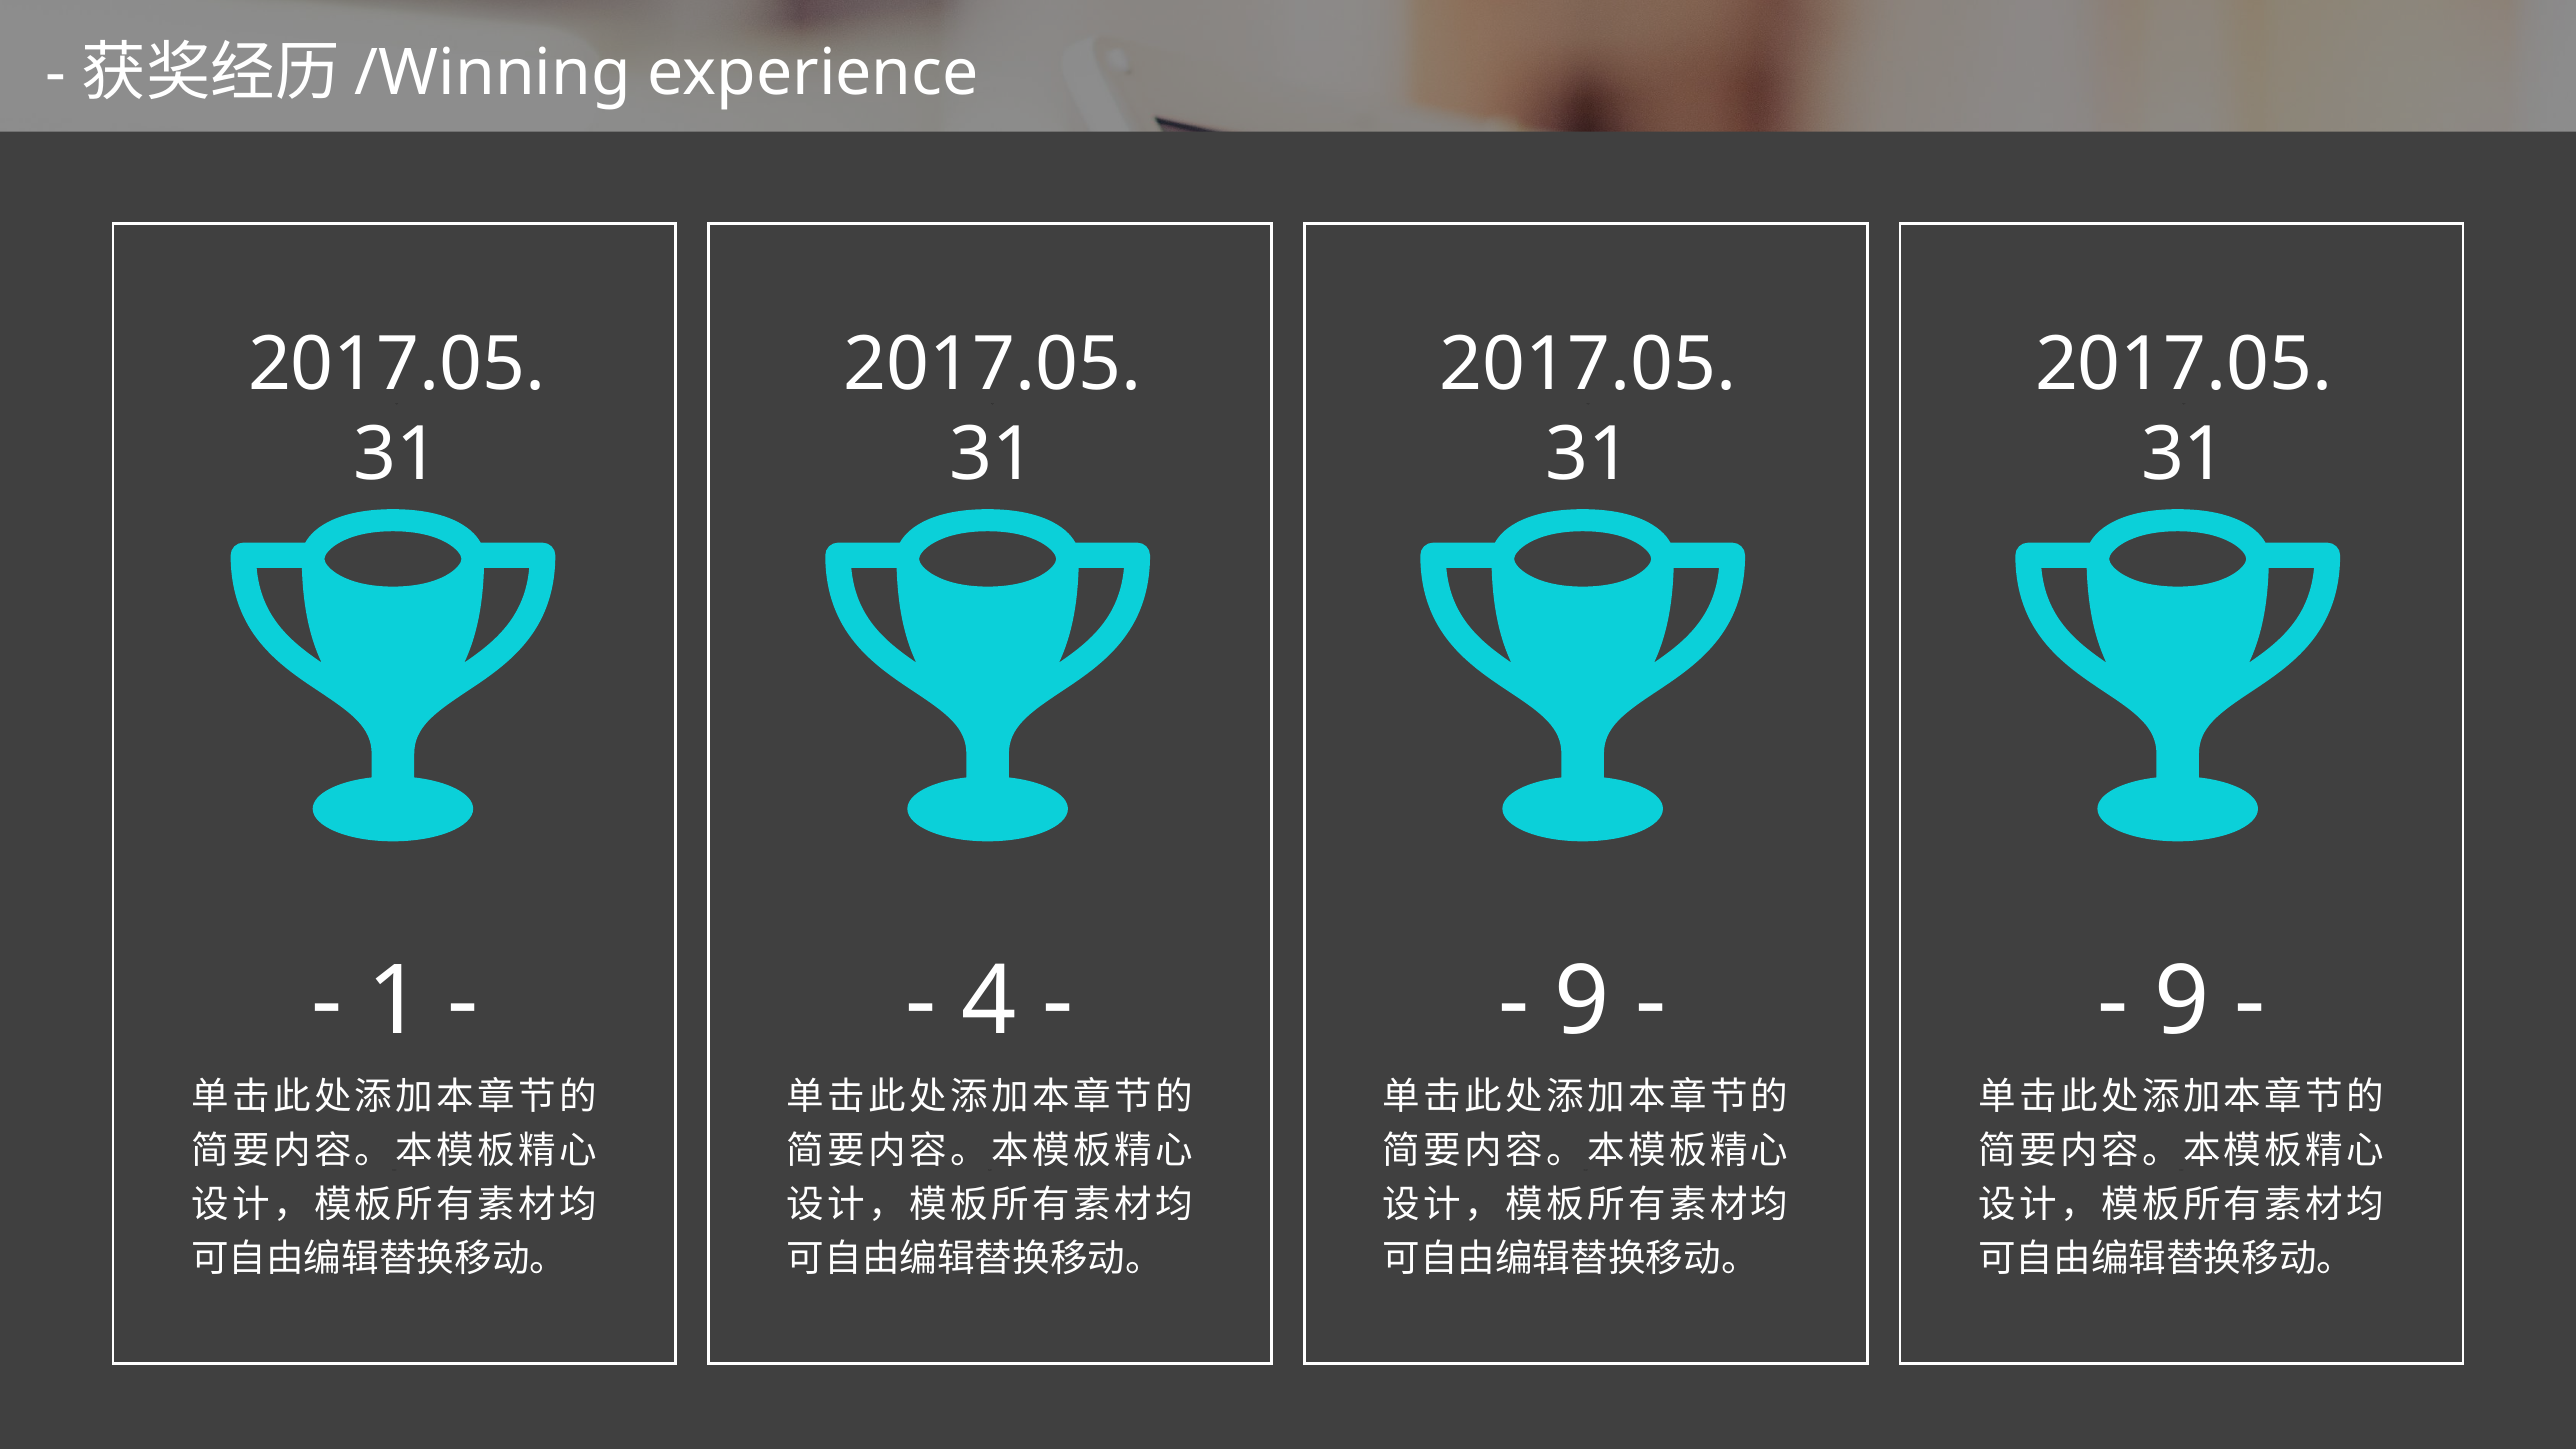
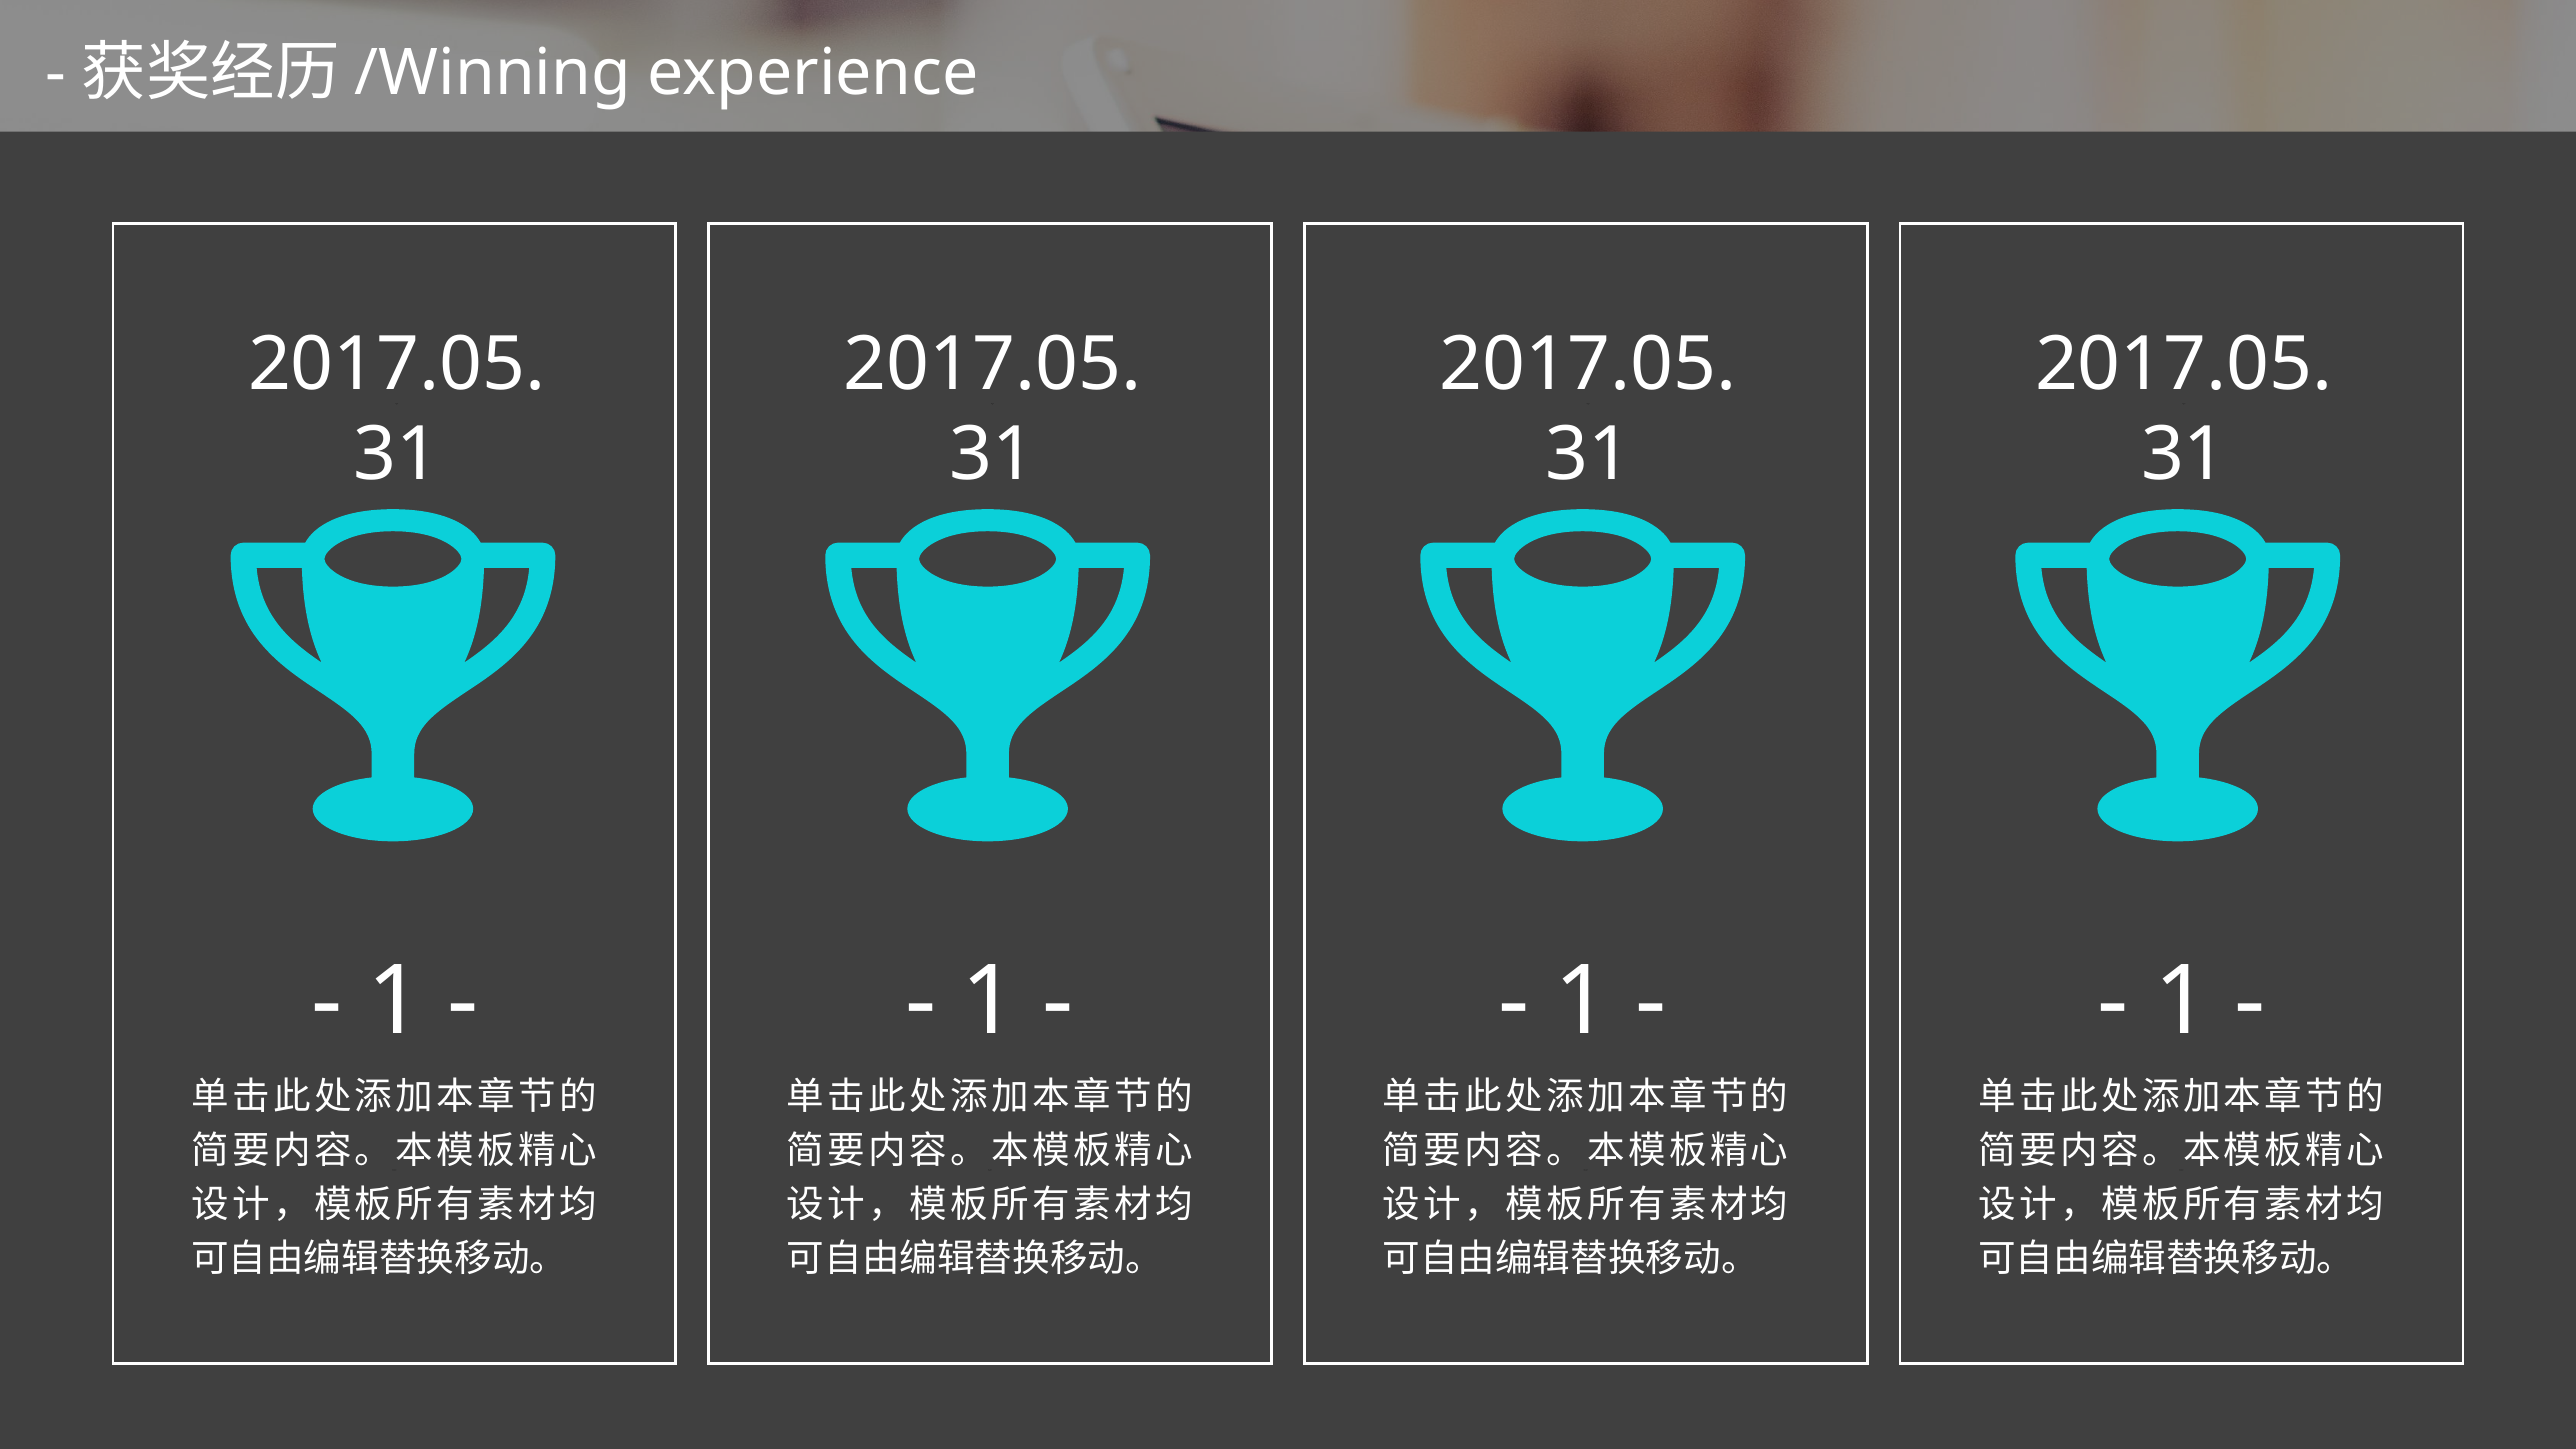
4 at (989, 1001): 4 -> 1
9 at (1582, 1001): 9 -> 1
9 at (2182, 1001): 9 -> 1
